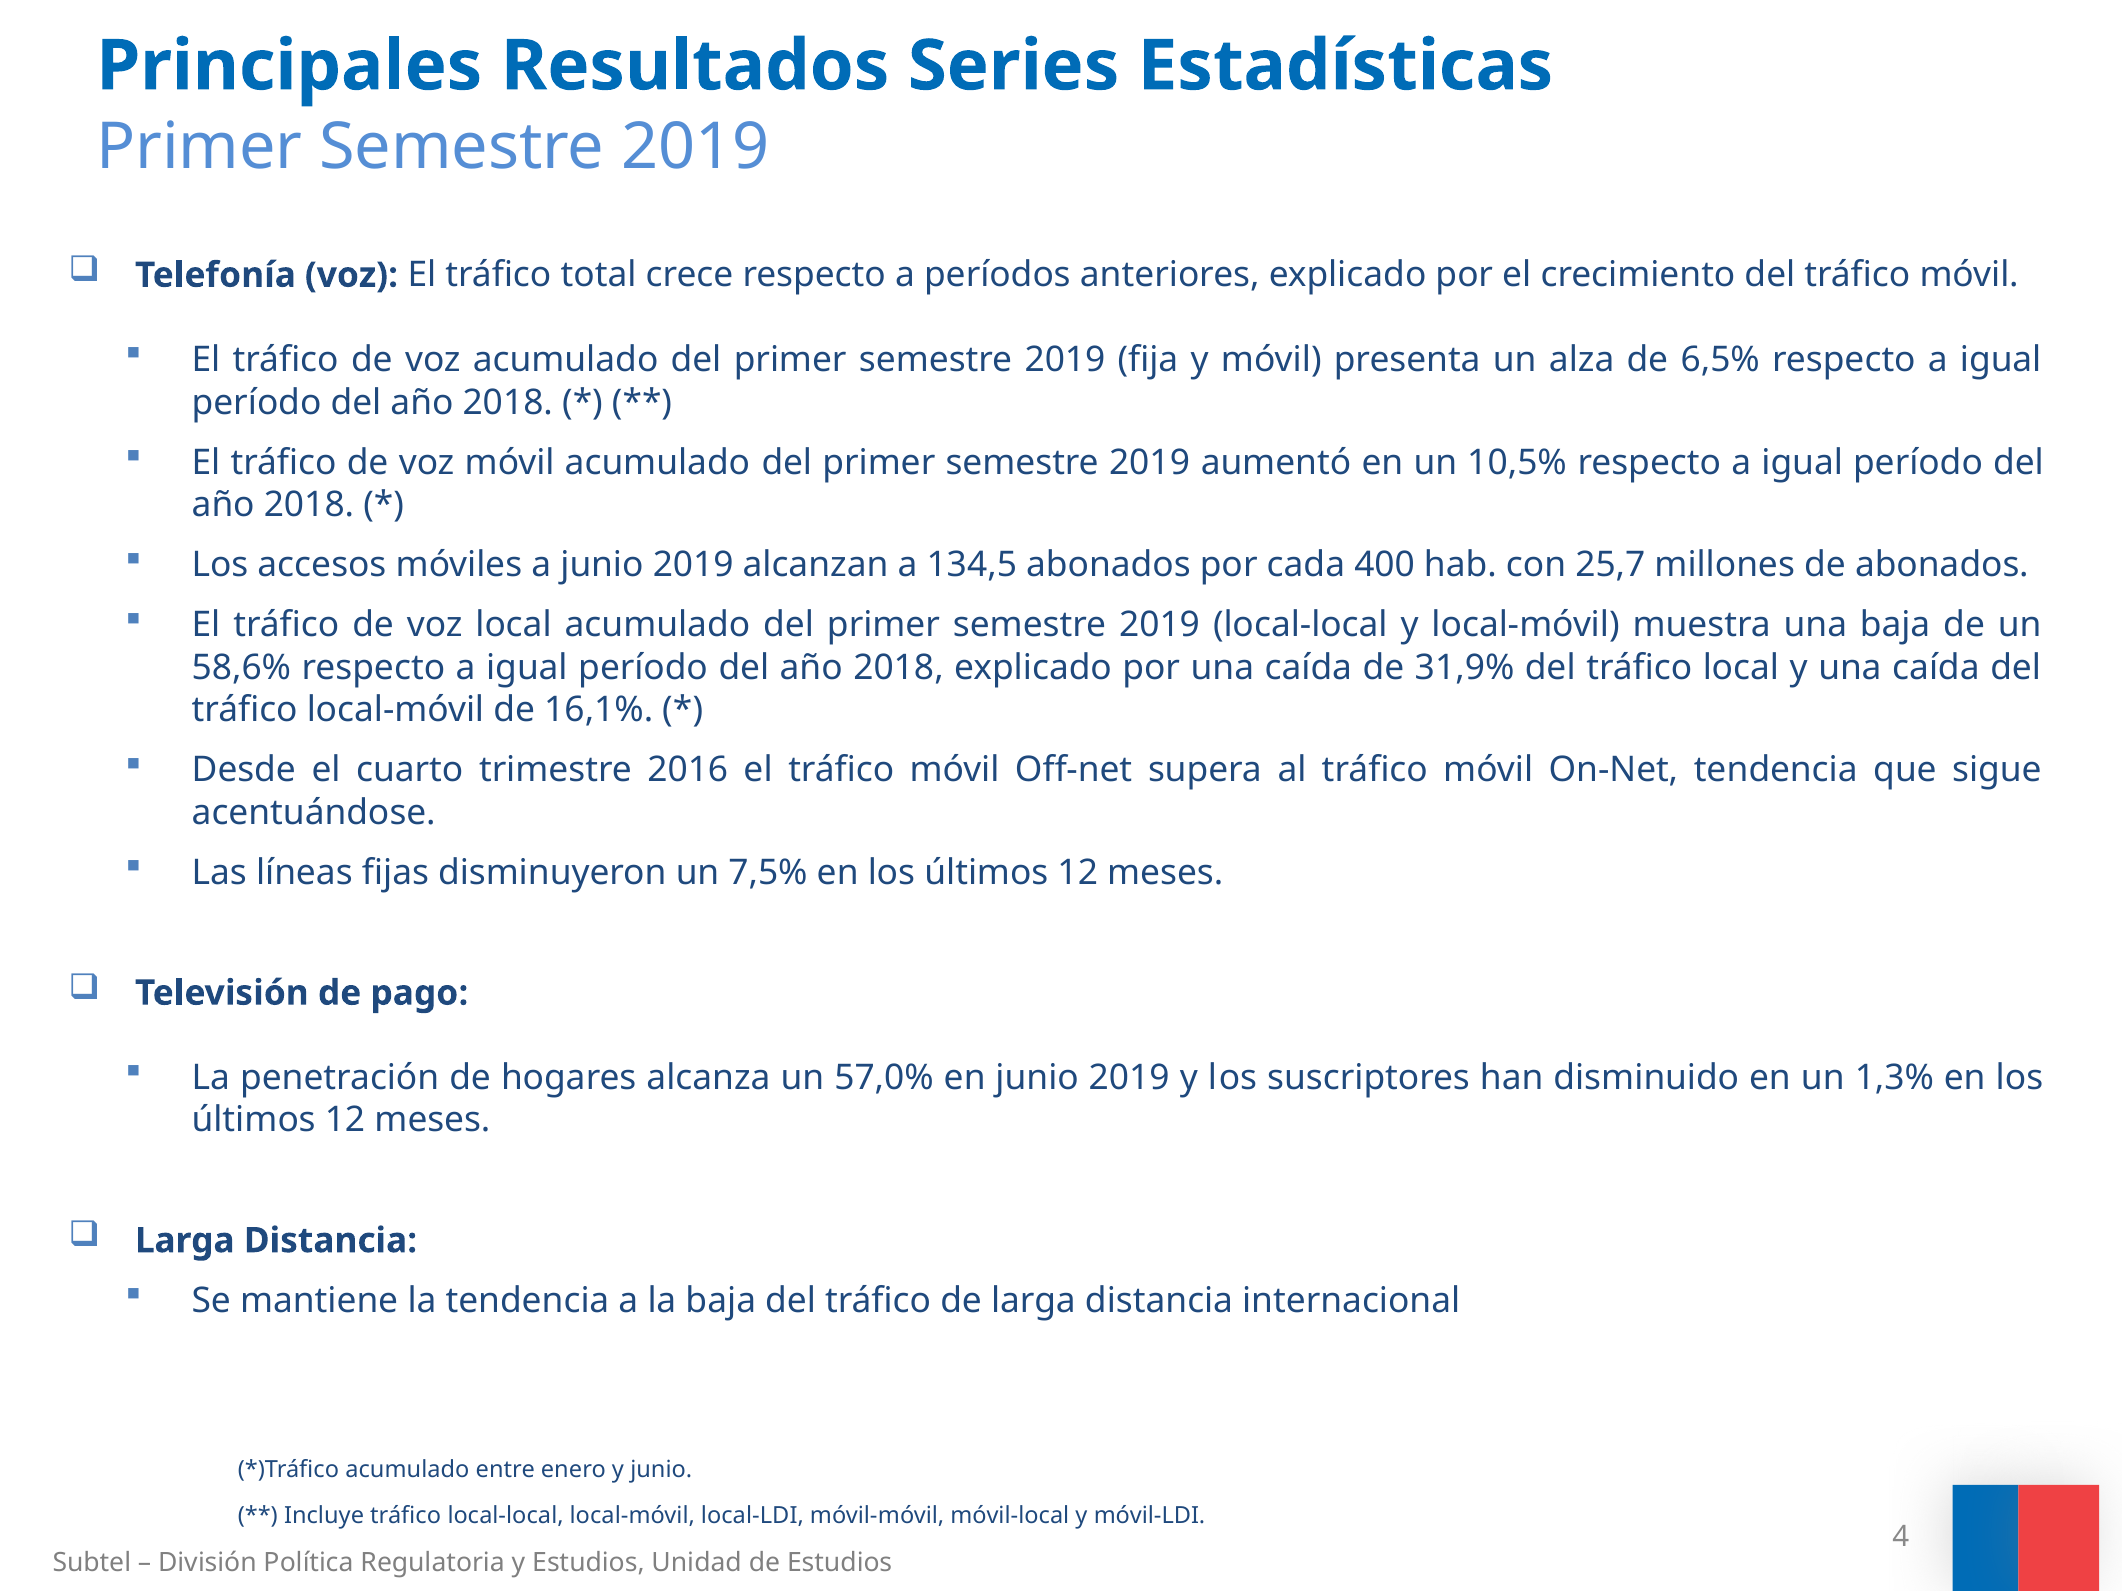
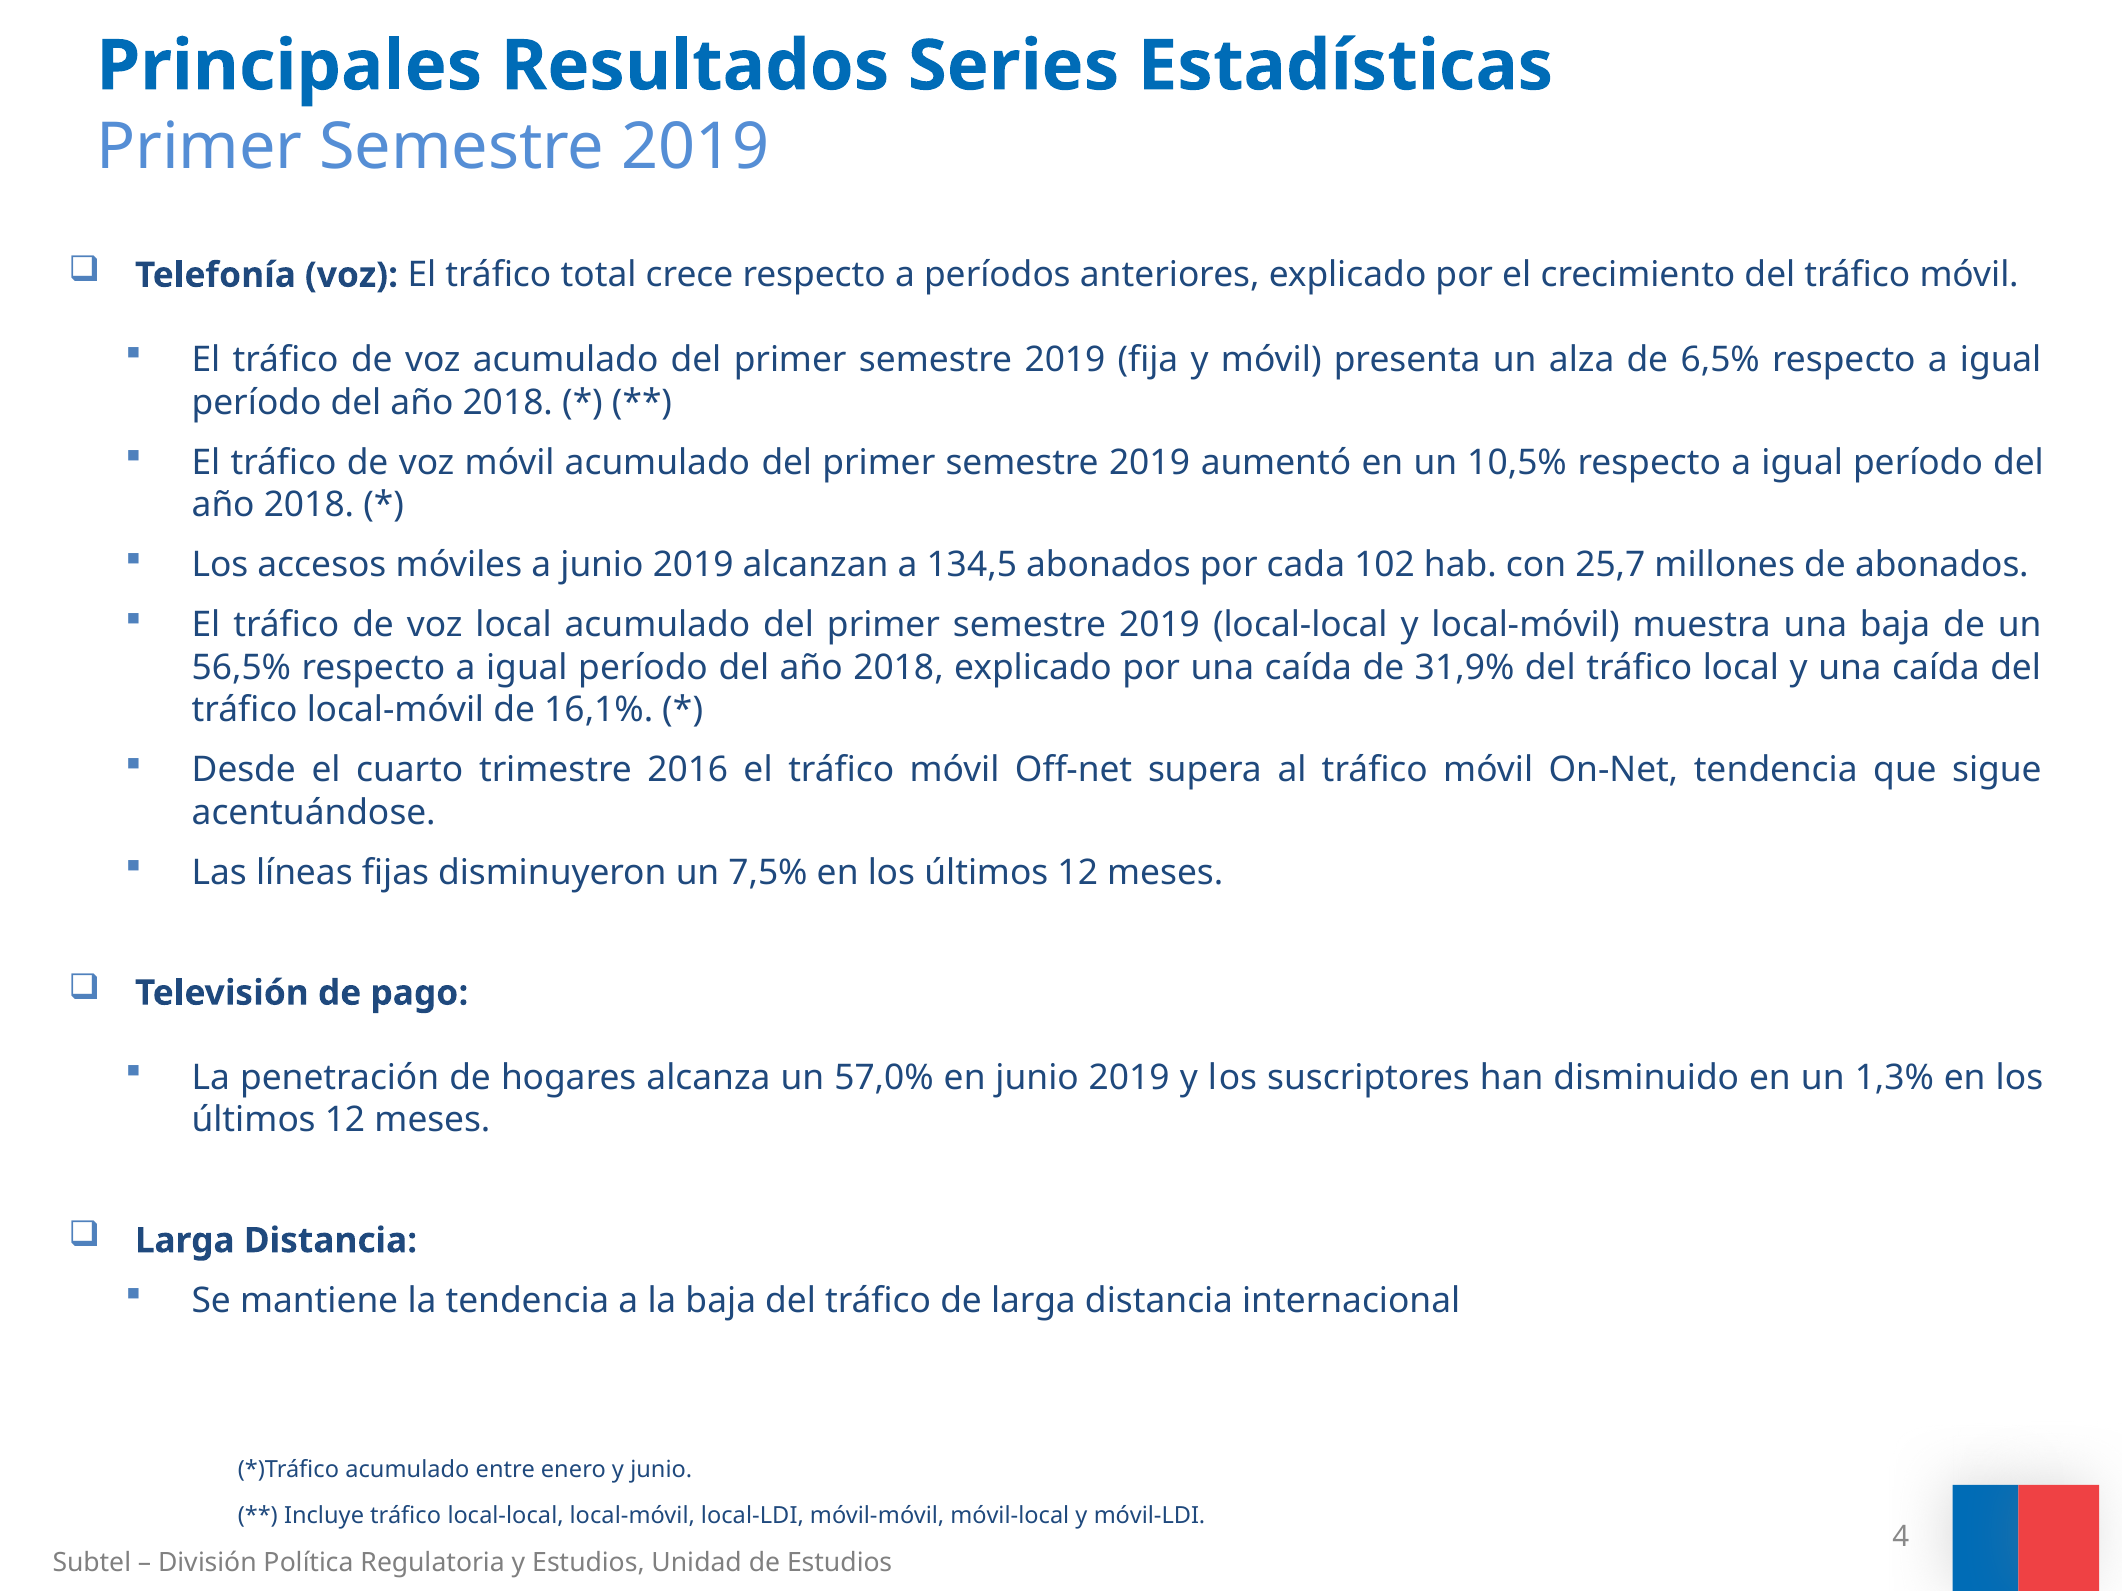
400: 400 -> 102
58,6%: 58,6% -> 56,5%
